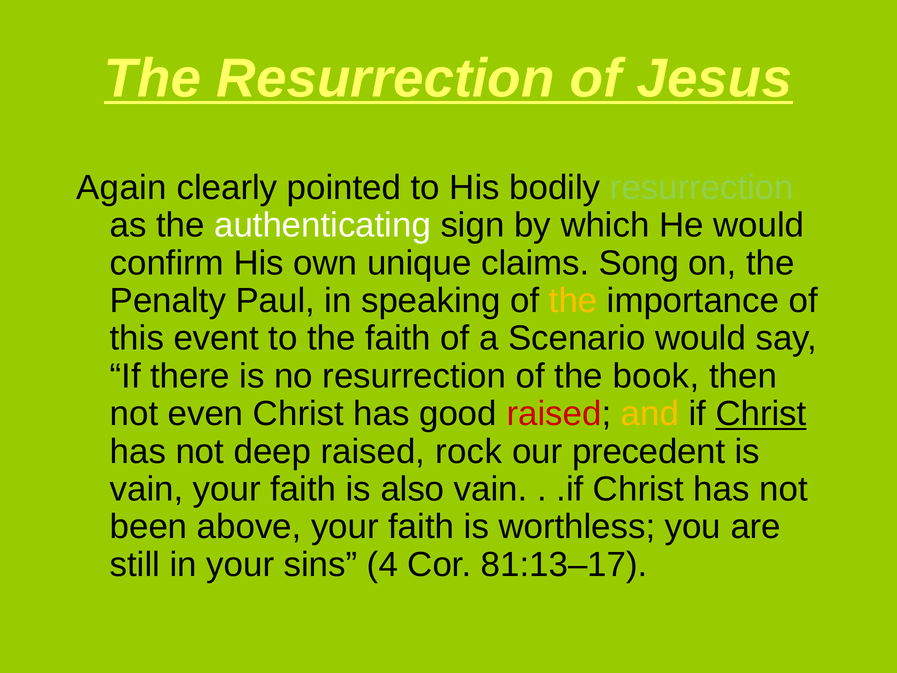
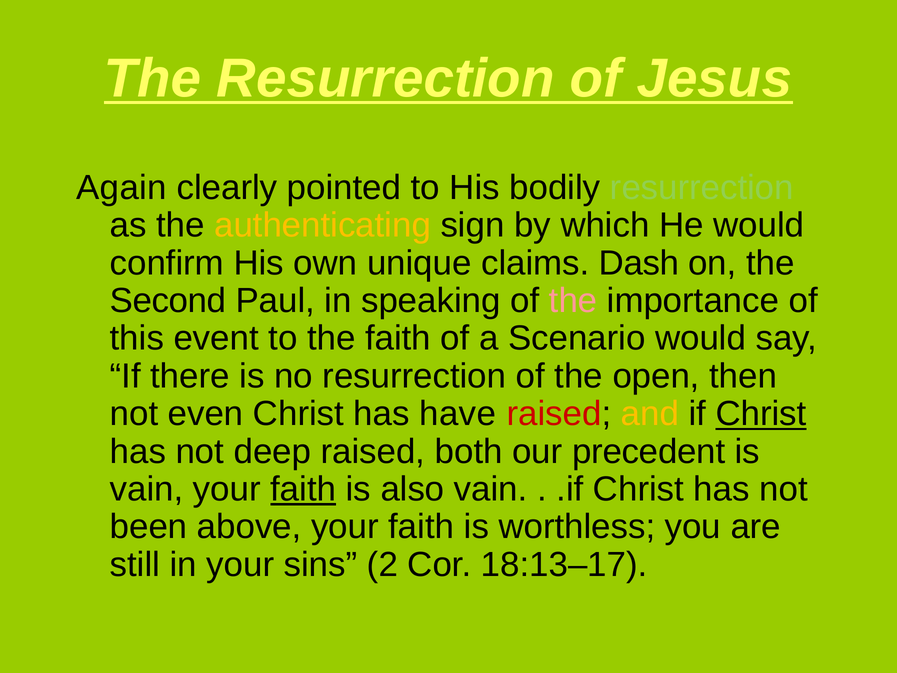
authenticating colour: white -> yellow
Song: Song -> Dash
Penalty: Penalty -> Second
the at (573, 301) colour: yellow -> pink
book: book -> open
good: good -> have
rock: rock -> both
faith at (303, 489) underline: none -> present
4: 4 -> 2
81:13–17: 81:13–17 -> 18:13–17
